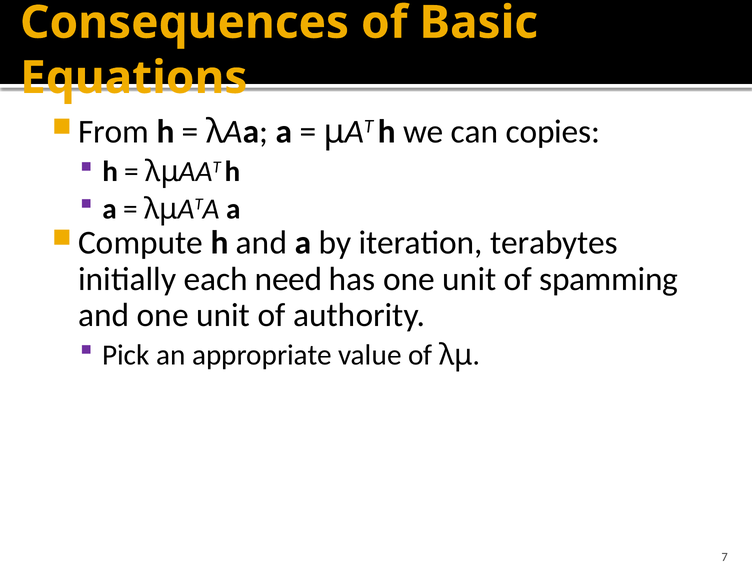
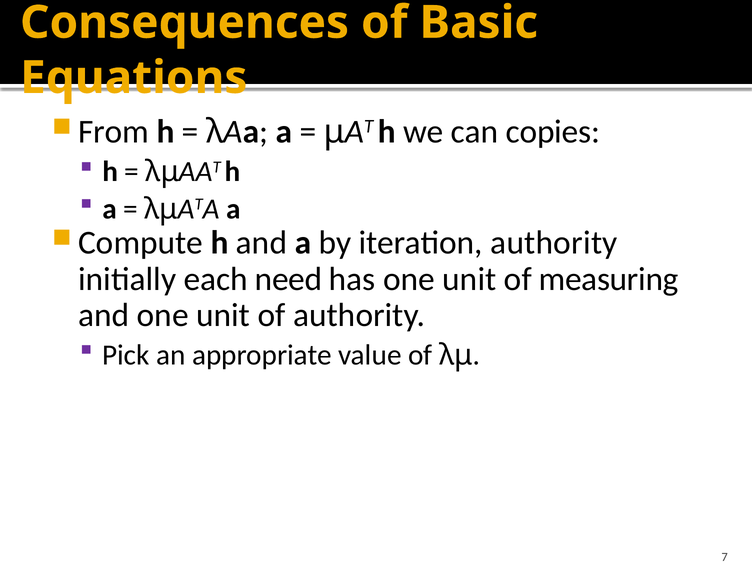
iteration terabytes: terabytes -> authority
spamming: spamming -> measuring
